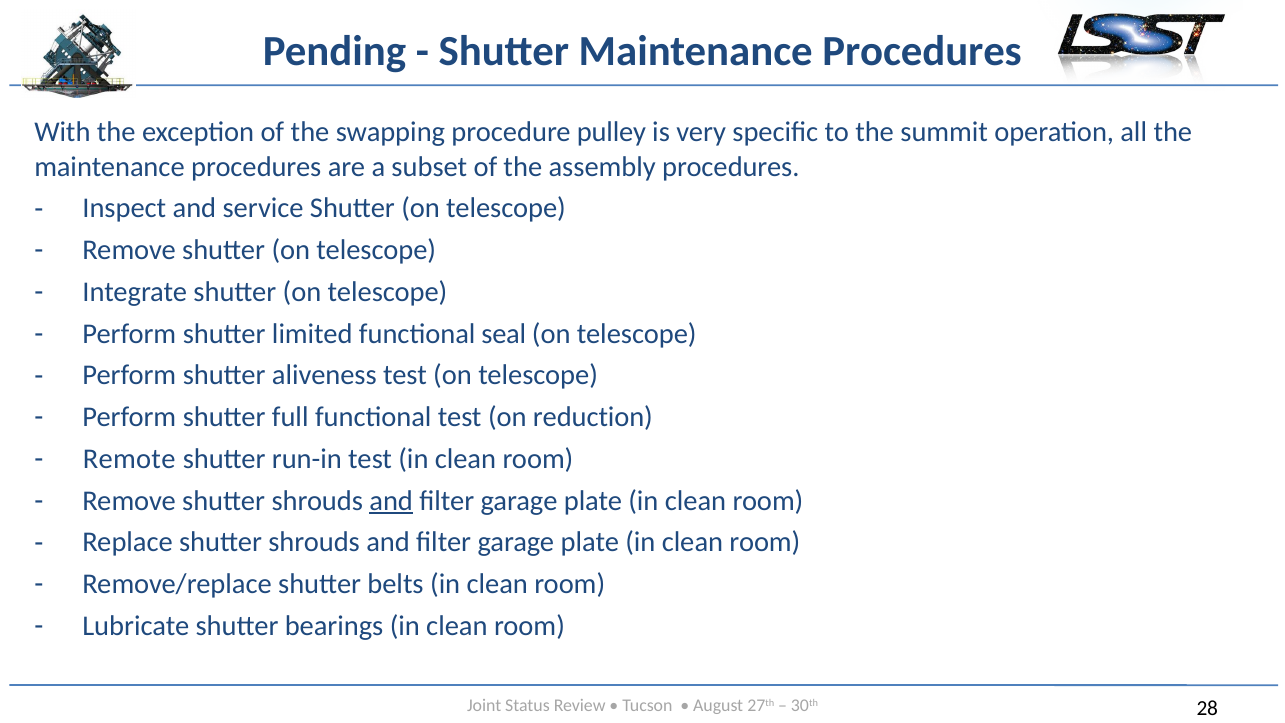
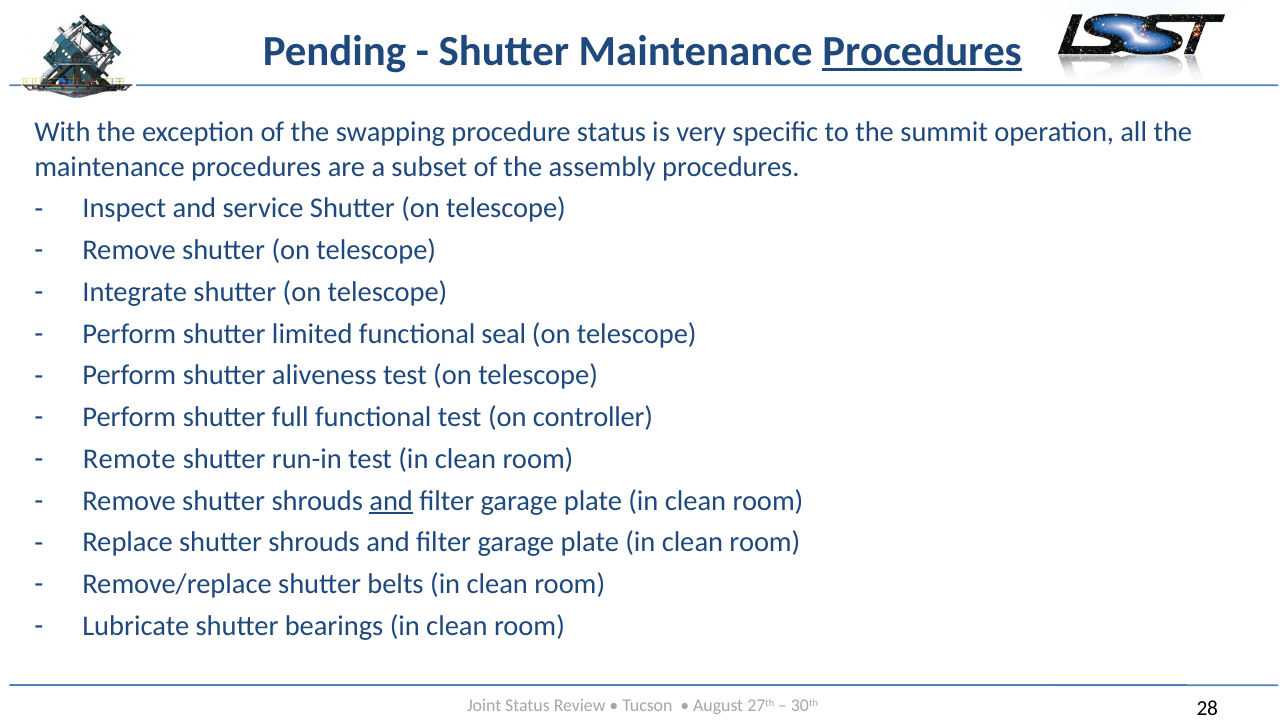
Procedures at (922, 51) underline: none -> present
procedure pulley: pulley -> status
reduction: reduction -> controller
